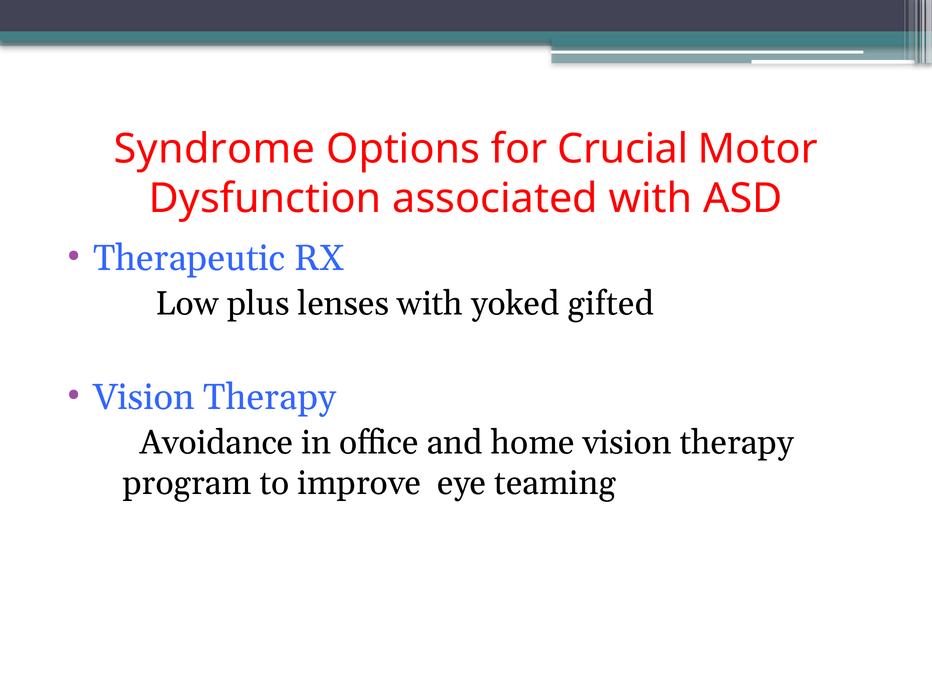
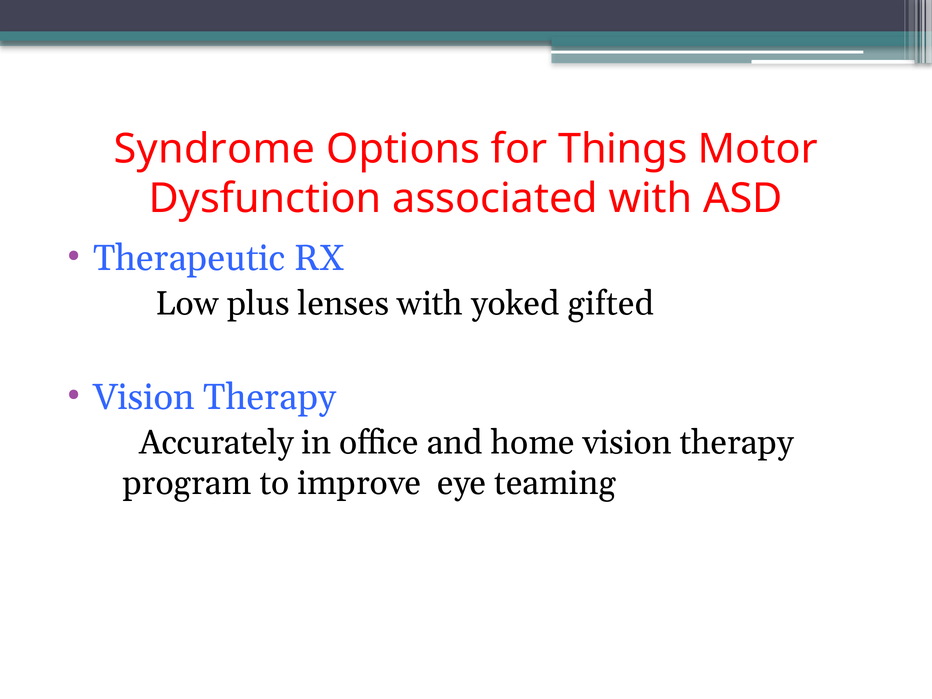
Crucial: Crucial -> Things
Avoidance: Avoidance -> Accurately
